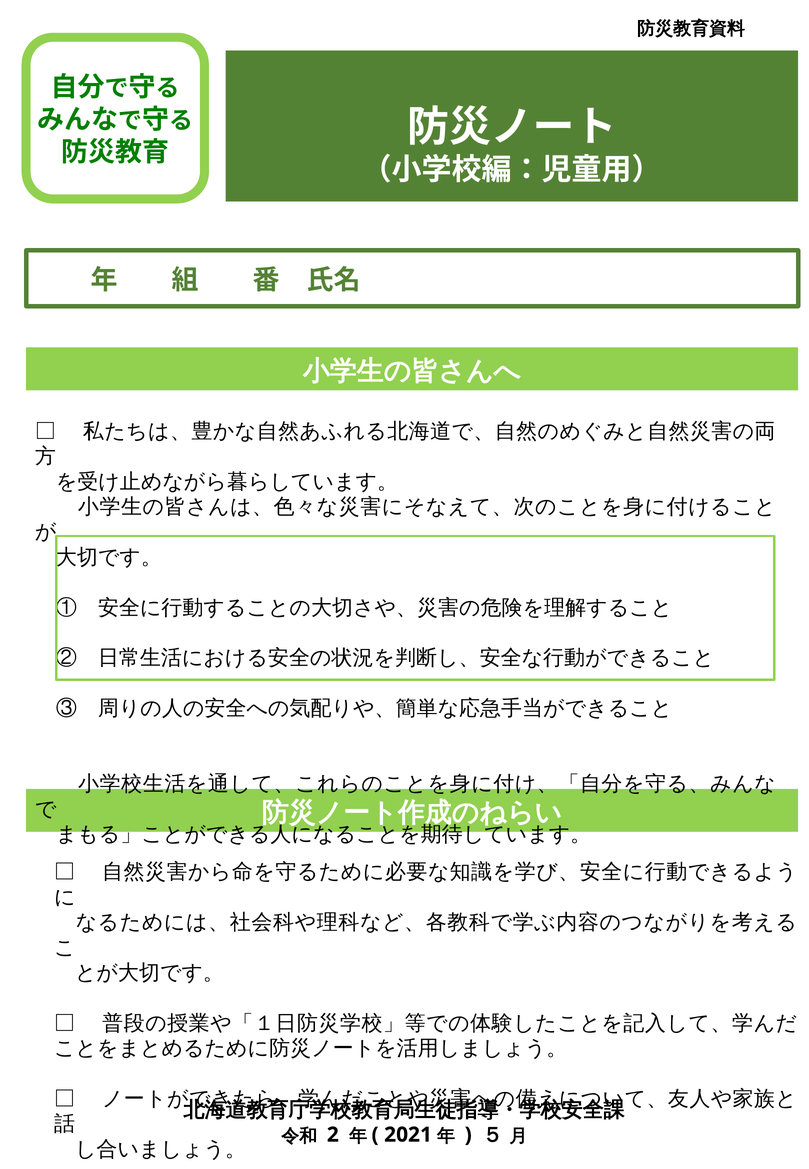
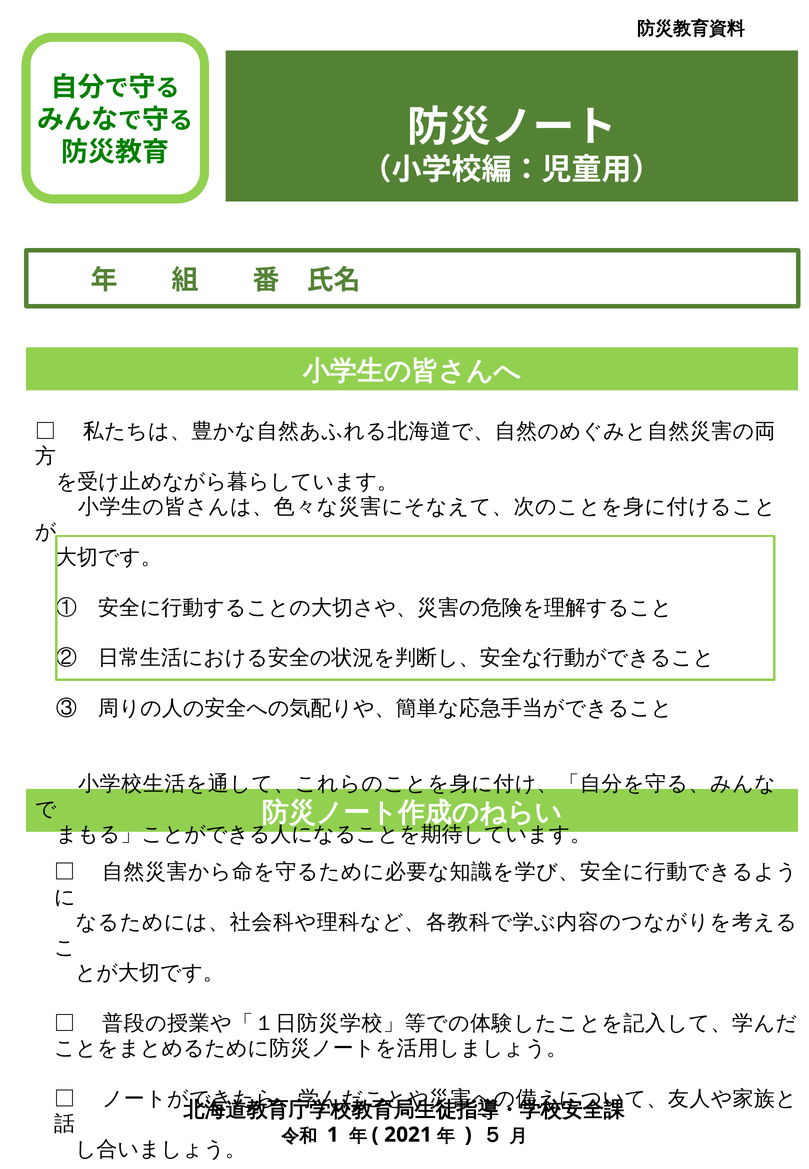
2: 2 -> 1
